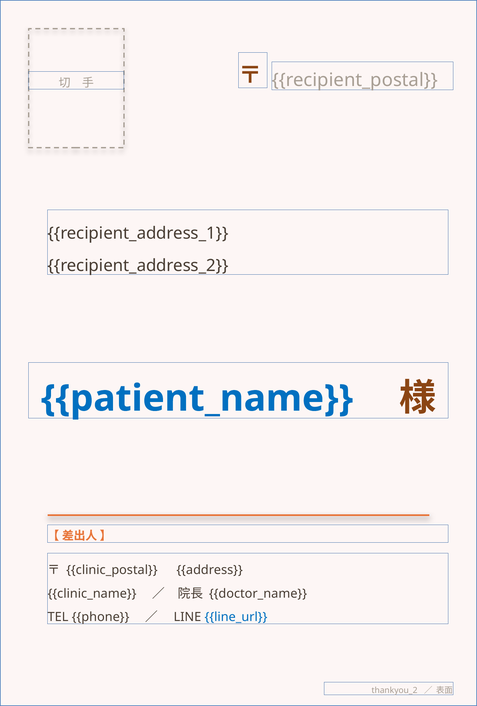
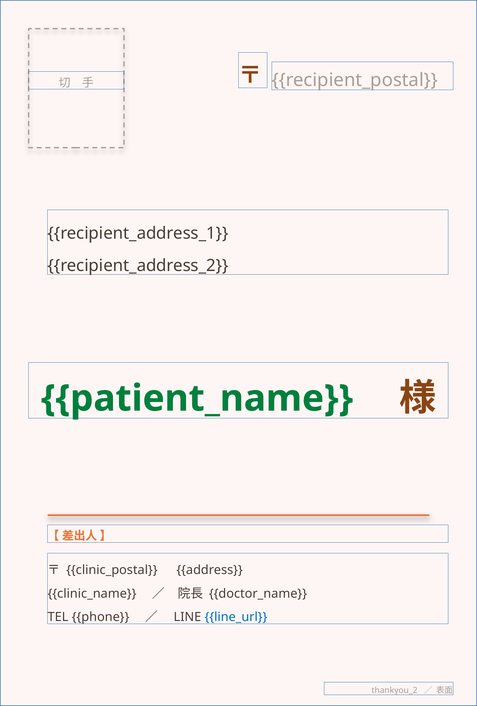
patient_name colour: blue -> green
